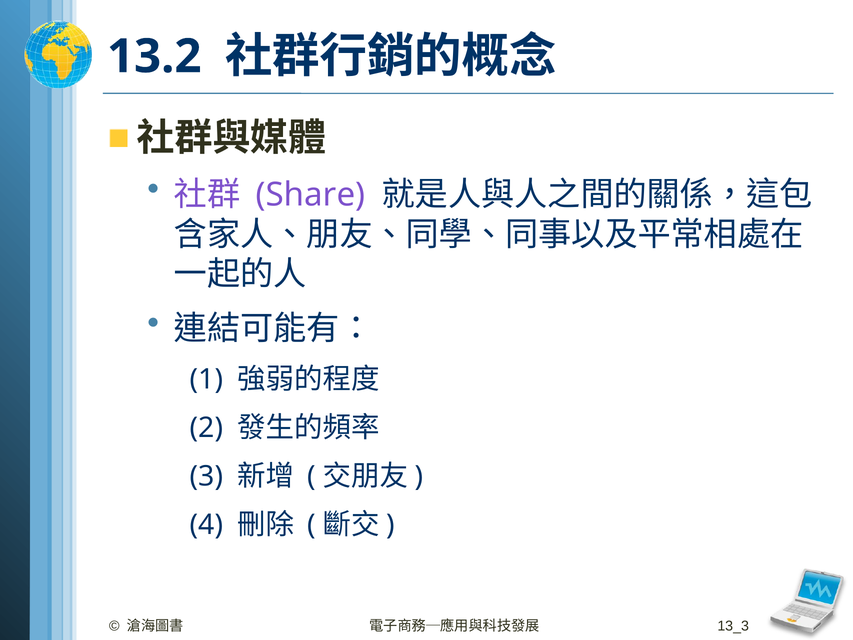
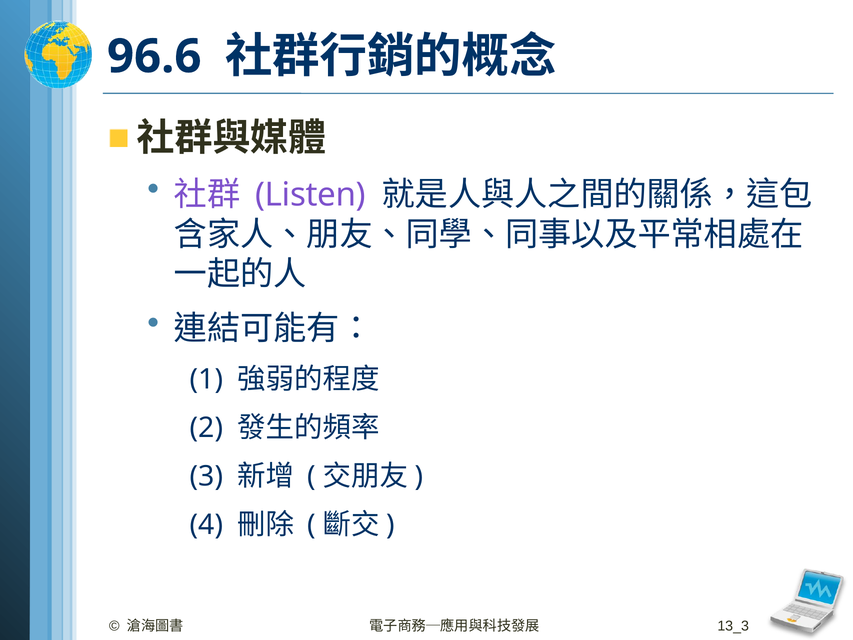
13.2: 13.2 -> 96.6
Share: Share -> Listen
